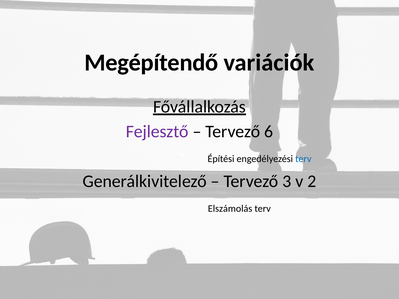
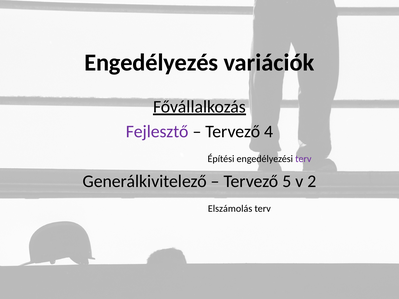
Megépítendő: Megépítendő -> Engedélyezés
6: 6 -> 4
terv at (303, 159) colour: blue -> purple
3: 3 -> 5
